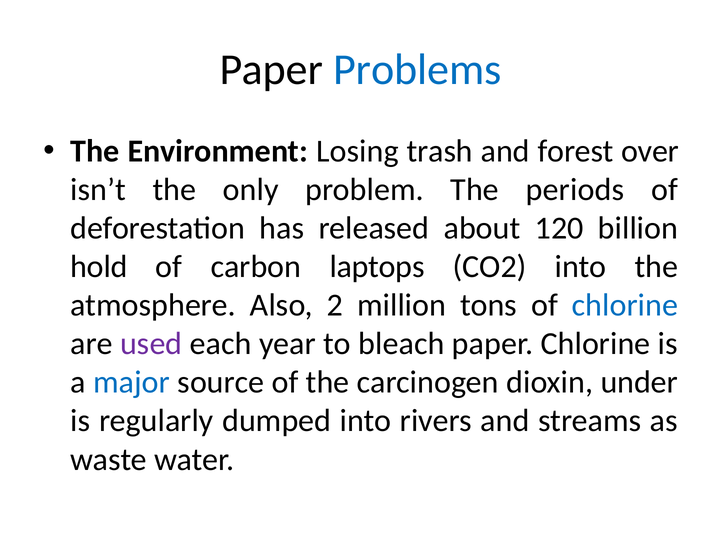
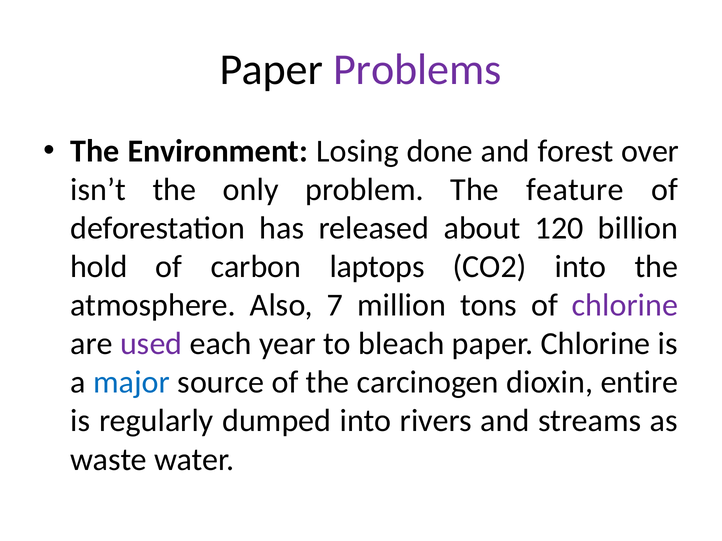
Problems colour: blue -> purple
trash: trash -> done
periods: periods -> feature
2: 2 -> 7
chlorine at (625, 306) colour: blue -> purple
under: under -> entire
